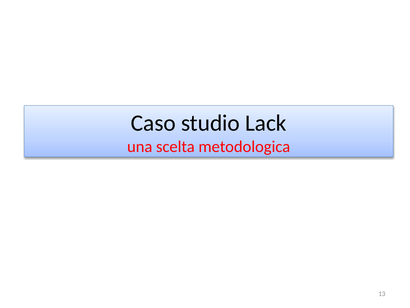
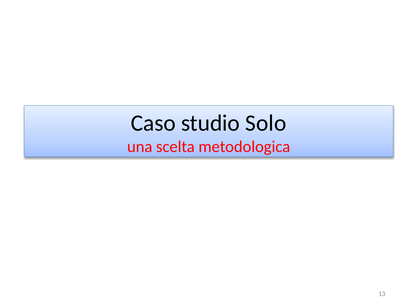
Lack: Lack -> Solo
